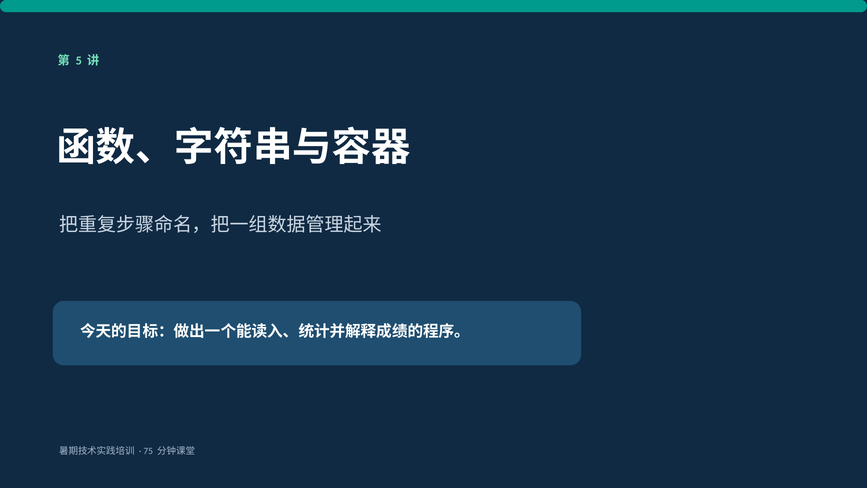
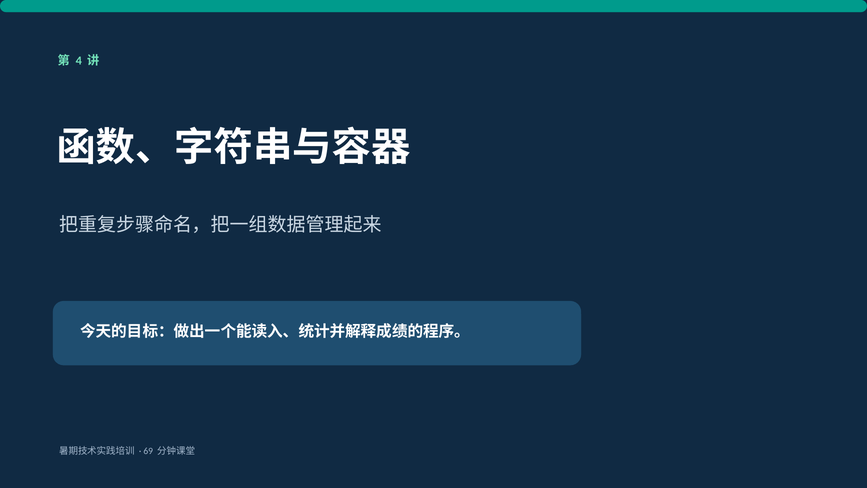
5: 5 -> 4
75: 75 -> 69
